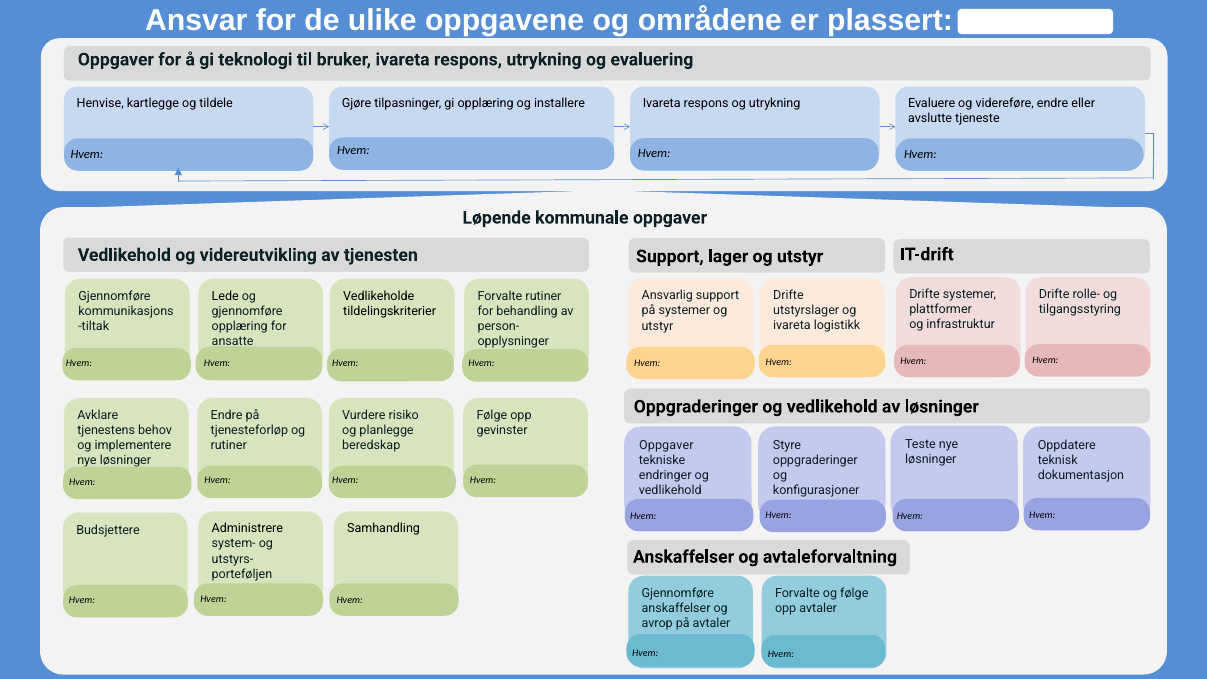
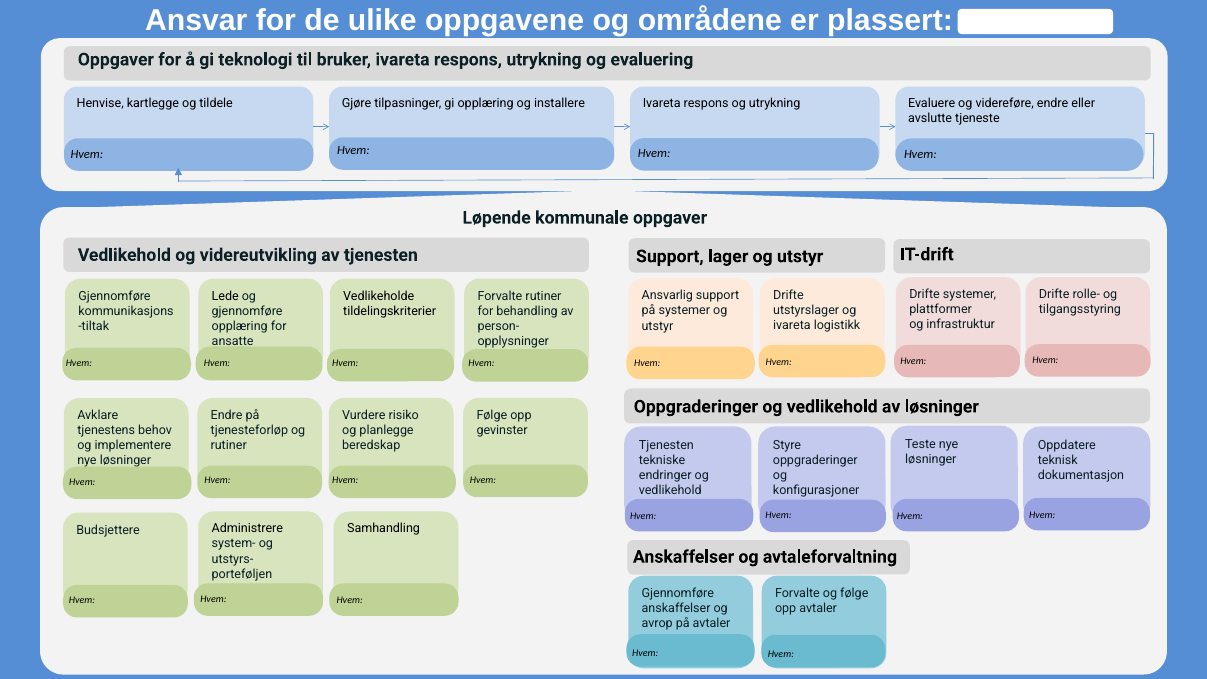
Oppgaver at (666, 445): Oppgaver -> Tjenesten
